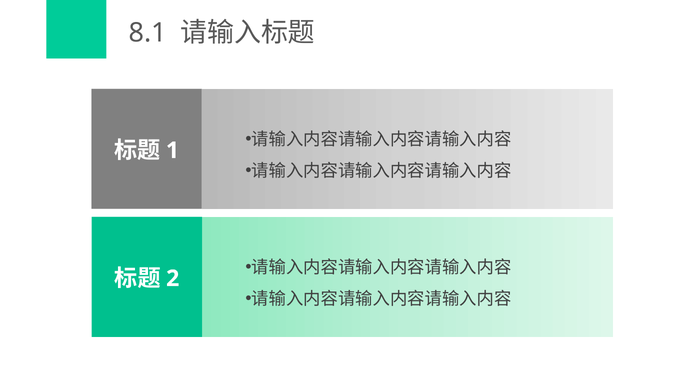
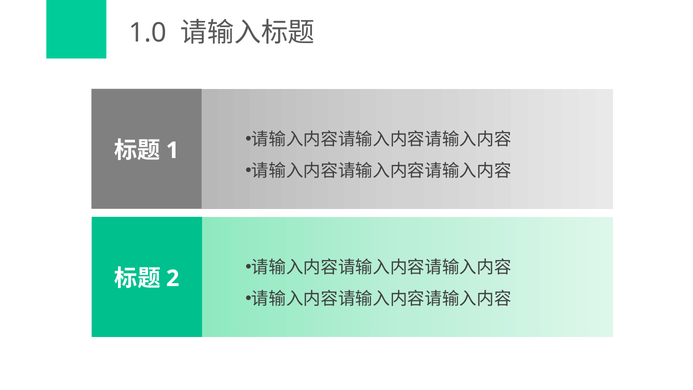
8.1: 8.1 -> 1.0
